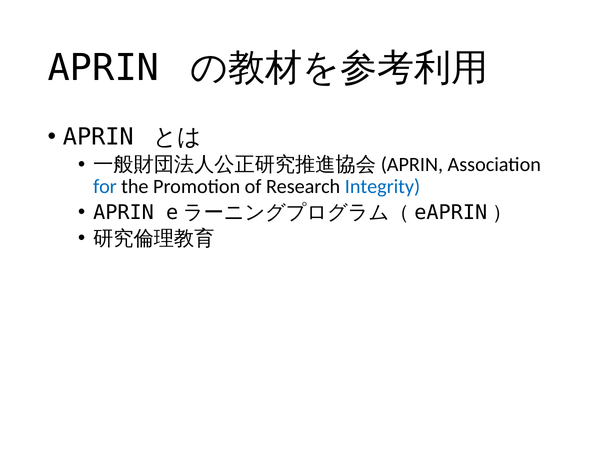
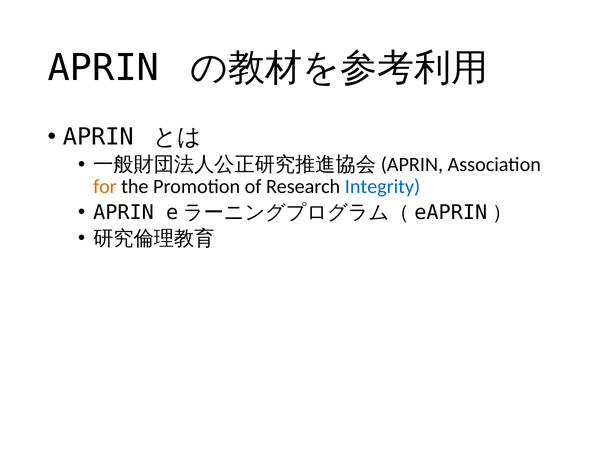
for colour: blue -> orange
